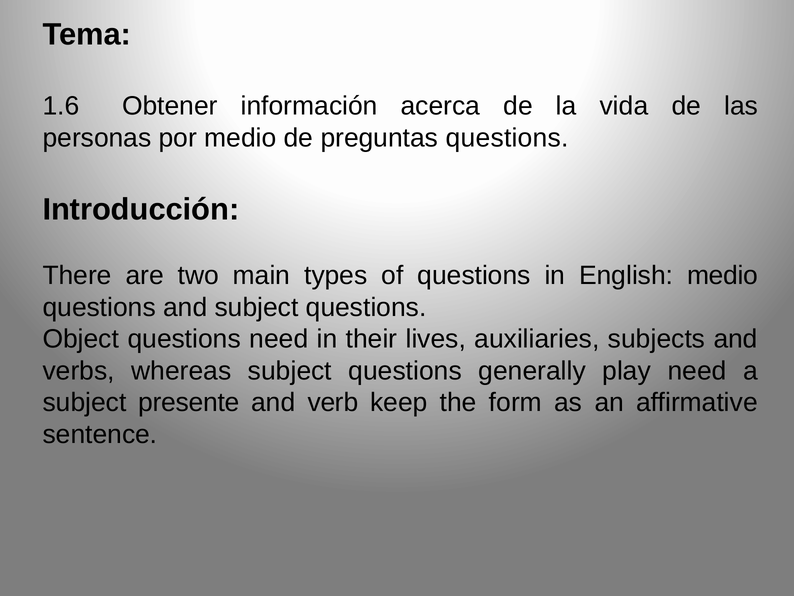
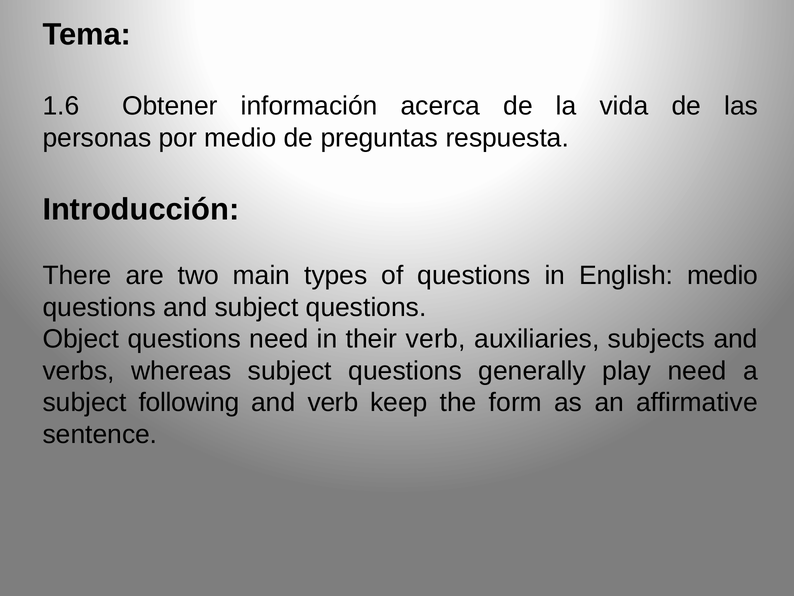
preguntas questions: questions -> respuesta
their lives: lives -> verb
presente: presente -> following
